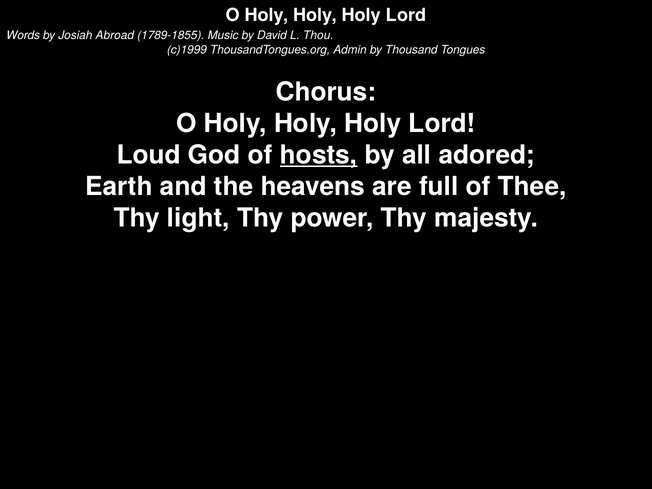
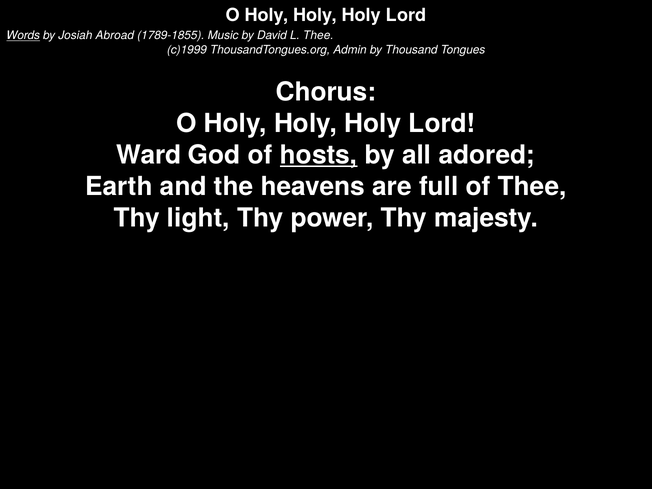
Words underline: none -> present
L Thou: Thou -> Thee
Loud: Loud -> Ward
